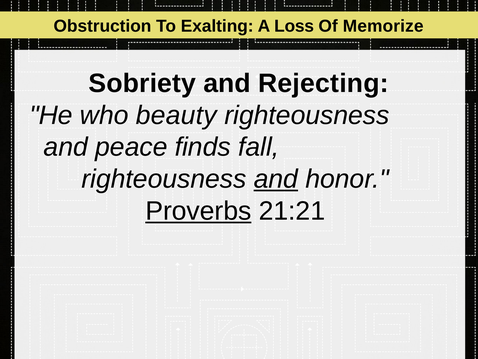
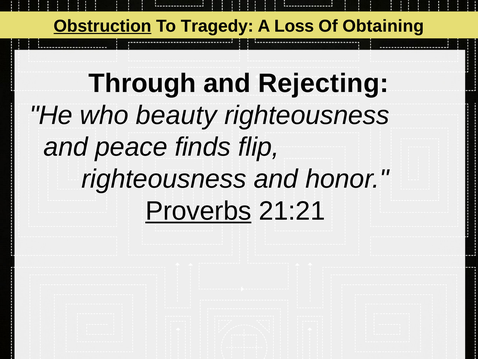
Obstruction underline: none -> present
Exalting: Exalting -> Tragedy
Memorize: Memorize -> Obtaining
Sobriety: Sobriety -> Through
fall: fall -> flip
and at (276, 179) underline: present -> none
